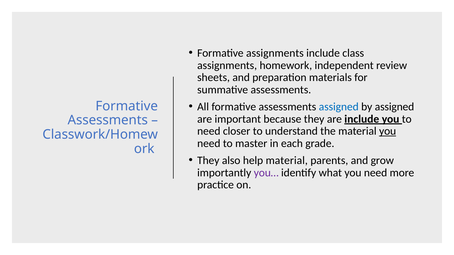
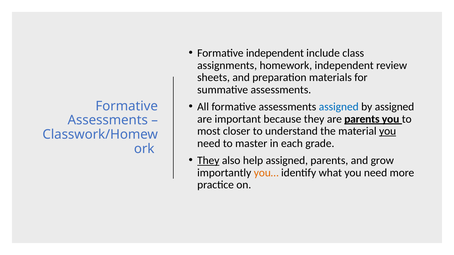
Formative assignments: assignments -> independent
are include: include -> parents
need at (209, 131): need -> most
They at (208, 161) underline: none -> present
help material: material -> assigned
you… colour: purple -> orange
